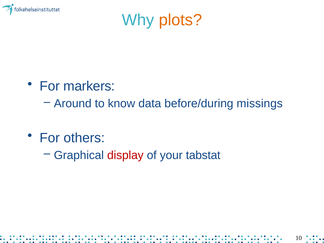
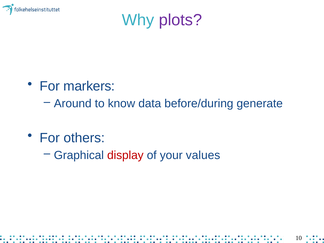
plots colour: orange -> purple
missings: missings -> generate
tabstat: tabstat -> values
